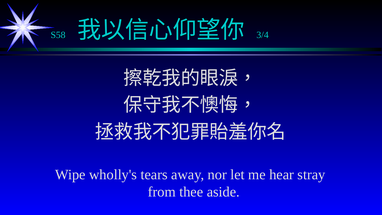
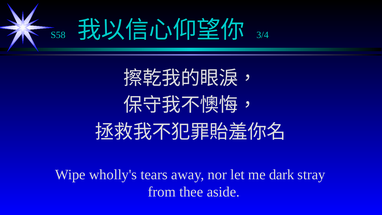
hear: hear -> dark
